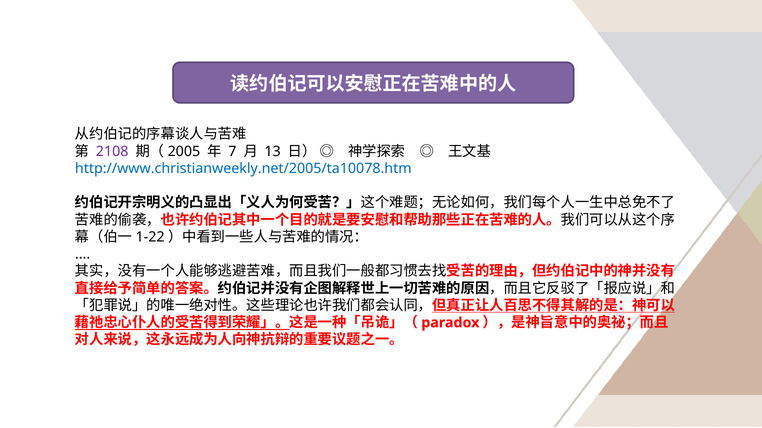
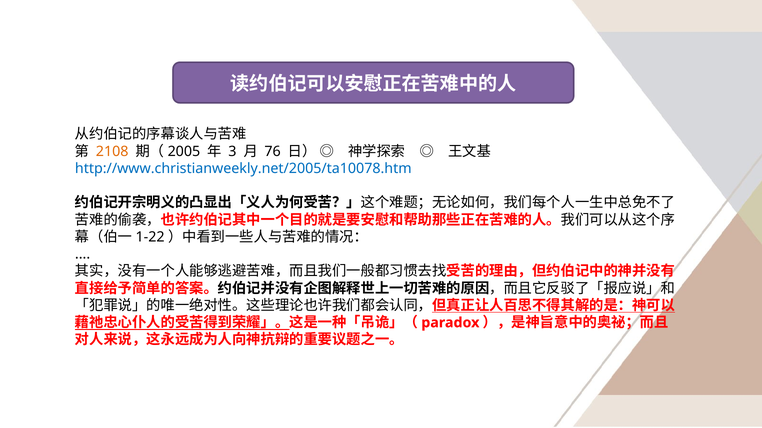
2108 colour: purple -> orange
7: 7 -> 3
13: 13 -> 76
